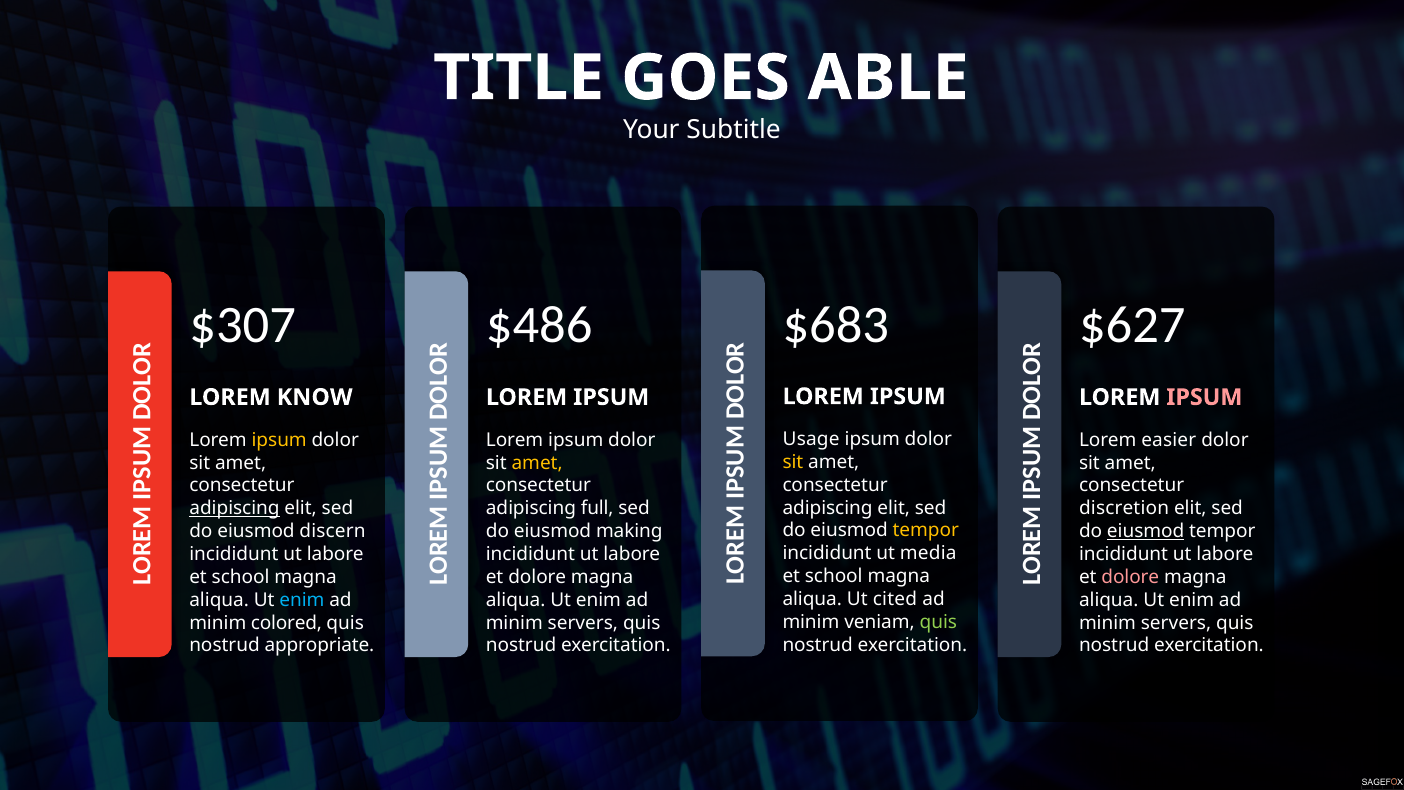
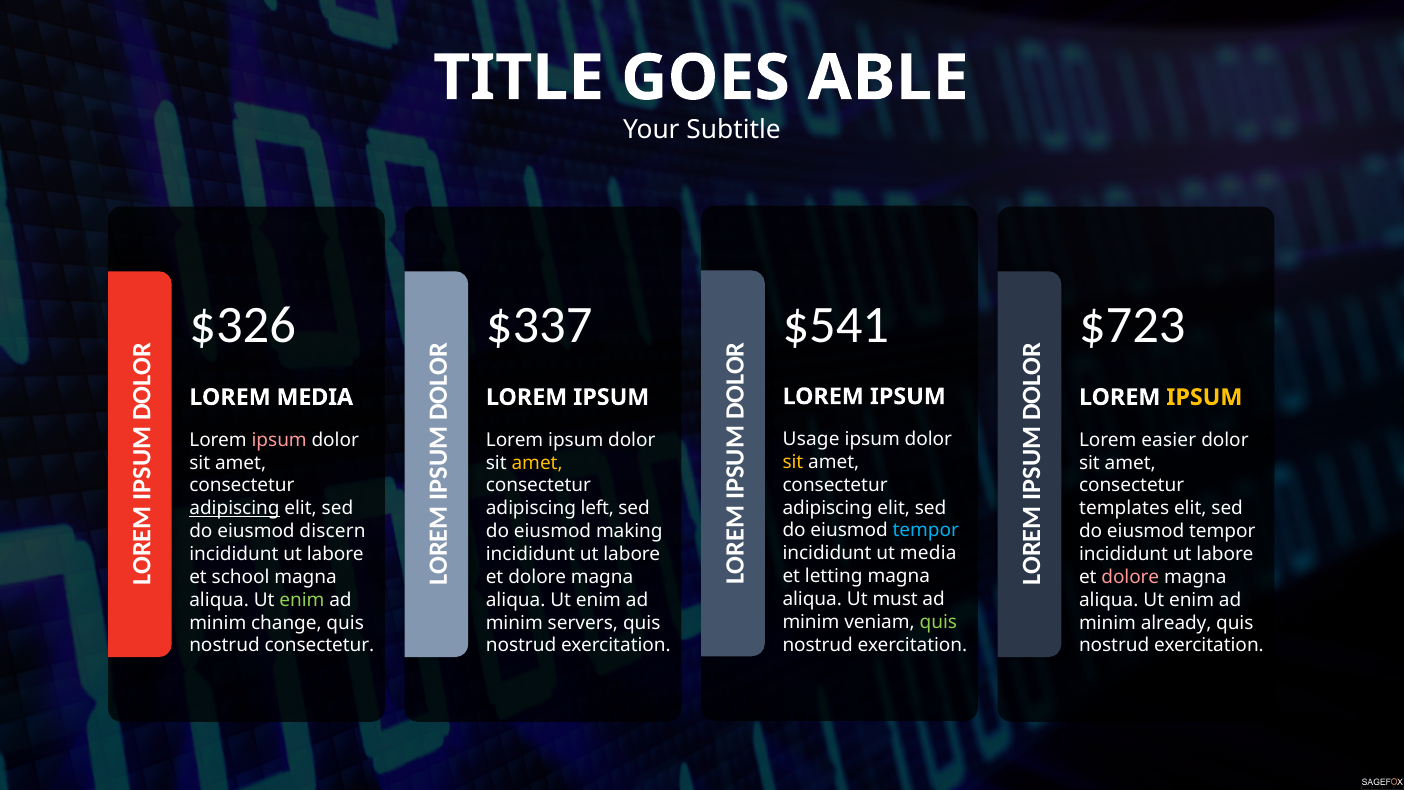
$683: $683 -> $541
$307: $307 -> $326
$486: $486 -> $337
$627: $627 -> $723
LOREM KNOW: KNOW -> MEDIA
IPSUM at (1204, 397) colour: pink -> yellow
ipsum at (279, 440) colour: yellow -> pink
full: full -> left
discretion: discretion -> templates
tempor at (926, 530) colour: yellow -> light blue
eiusmod at (1146, 531) underline: present -> none
school at (834, 576): school -> letting
cited: cited -> must
enim at (302, 600) colour: light blue -> light green
colored: colored -> change
servers at (1176, 623): servers -> already
nostrud appropriate: appropriate -> consectetur
